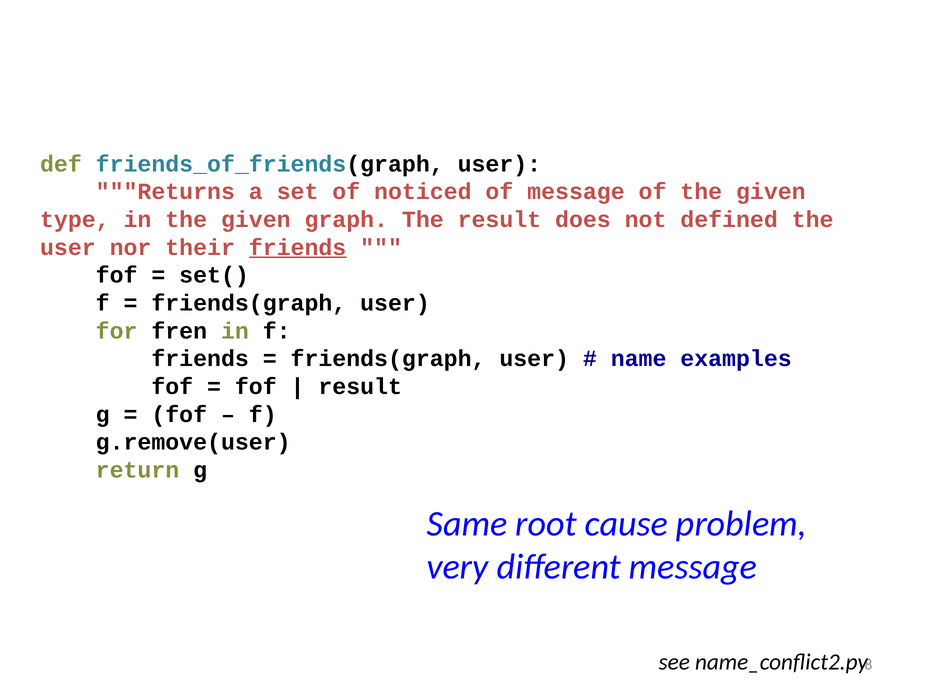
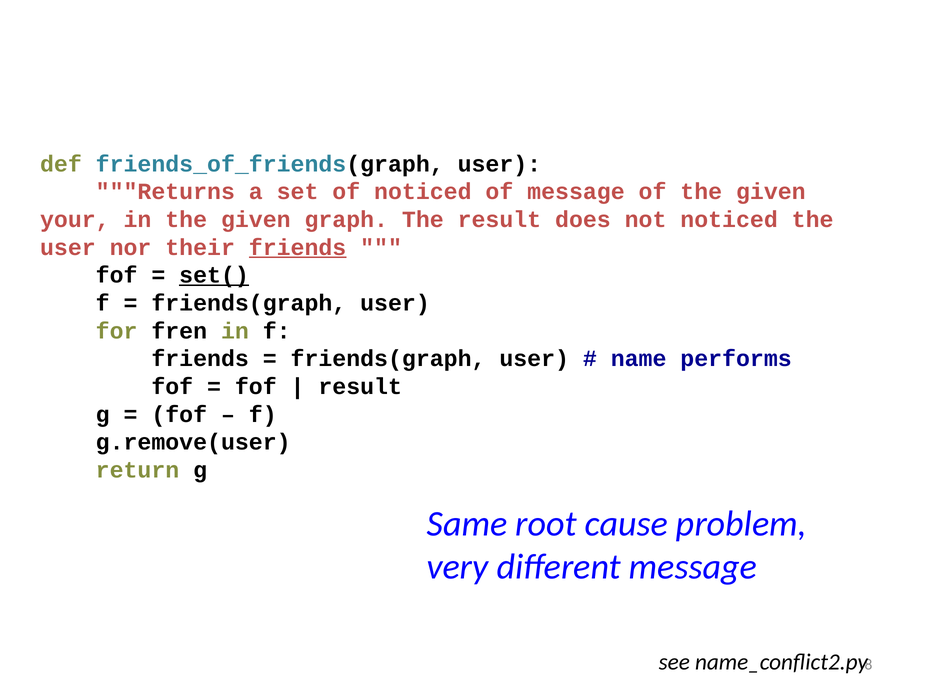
type: type -> your
not defined: defined -> noticed
set( underline: none -> present
examples: examples -> performs
